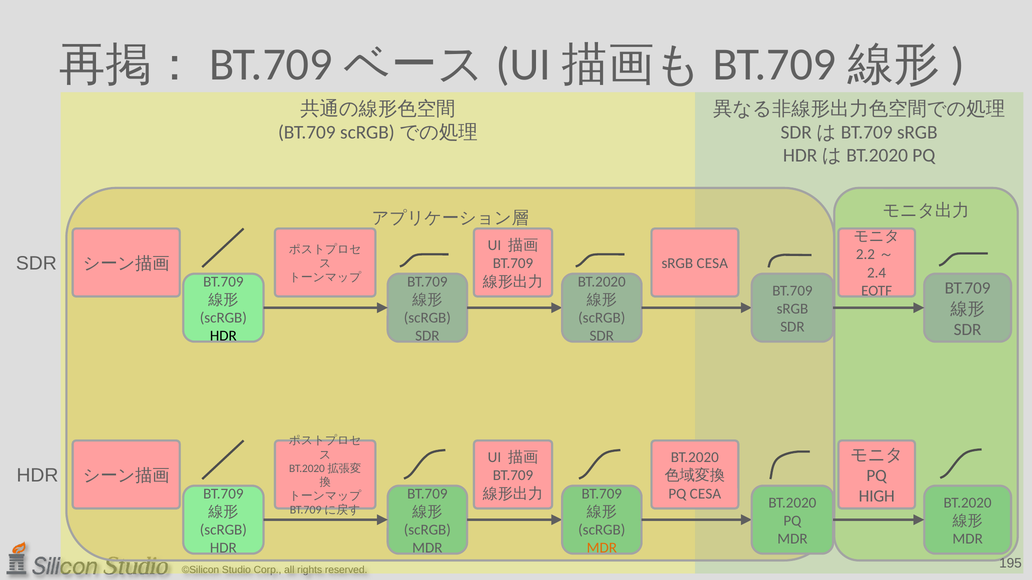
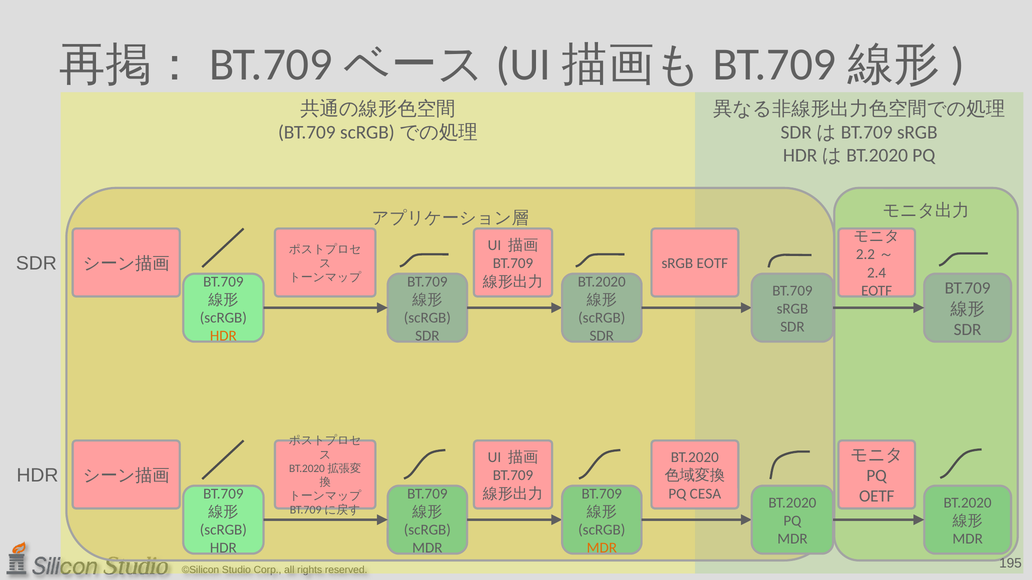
sRGB CESA: CESA -> EOTF
HDR at (223, 336) colour: black -> orange
HIGH: HIGH -> OETF
